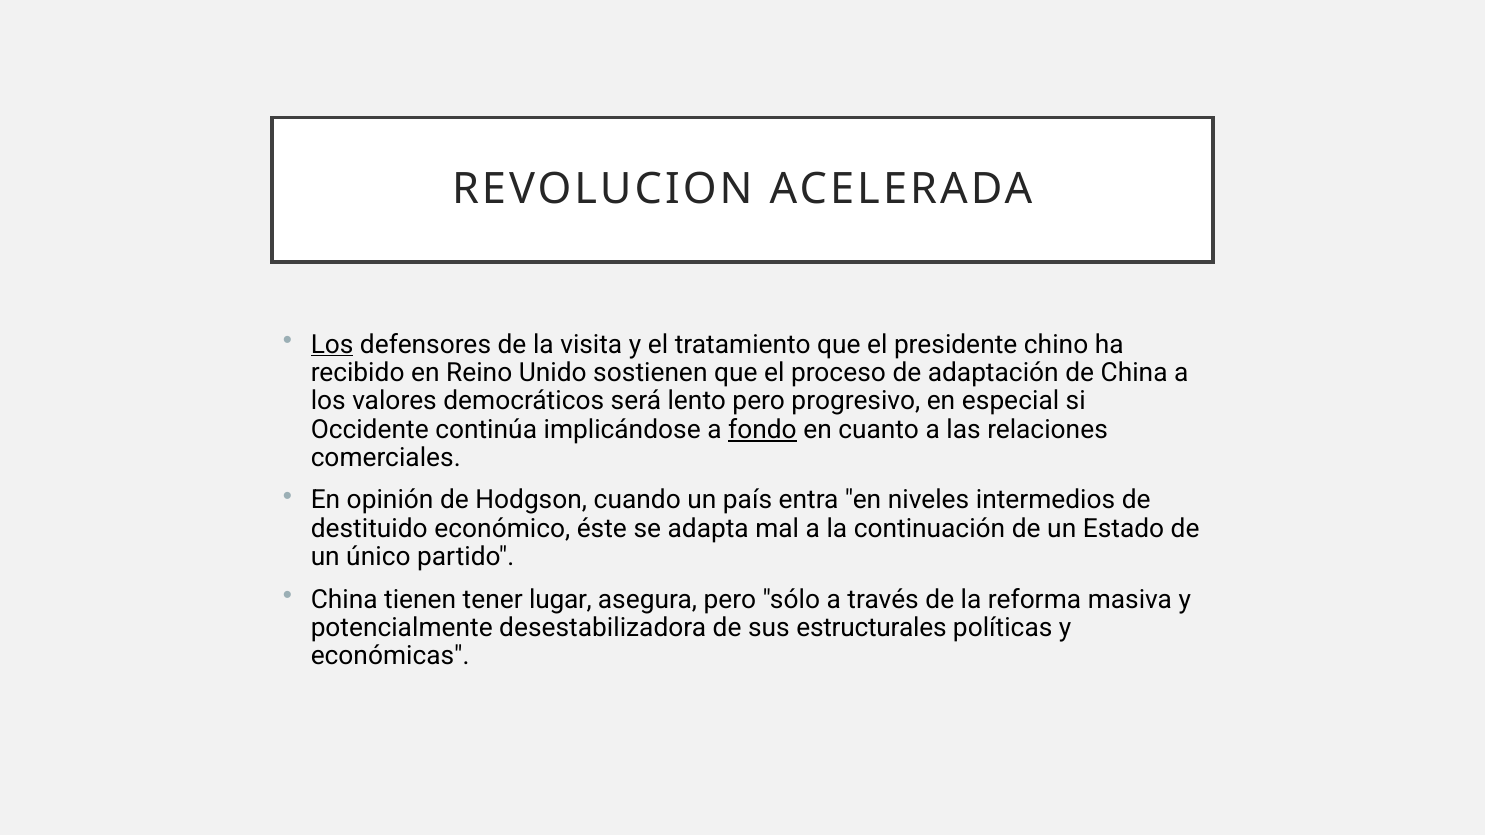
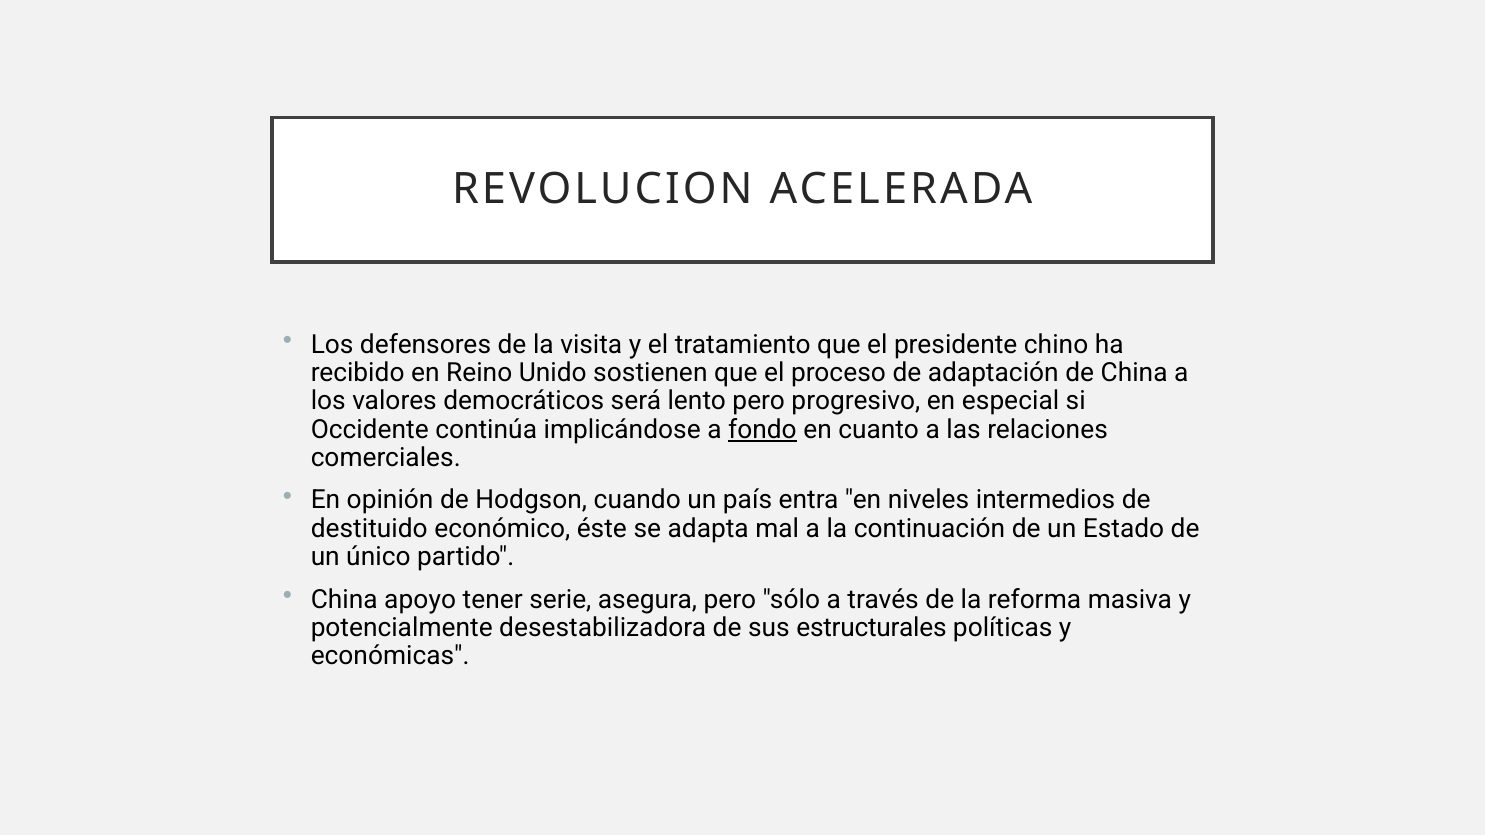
Los at (332, 345) underline: present -> none
tienen: tienen -> apoyo
lugar: lugar -> serie
